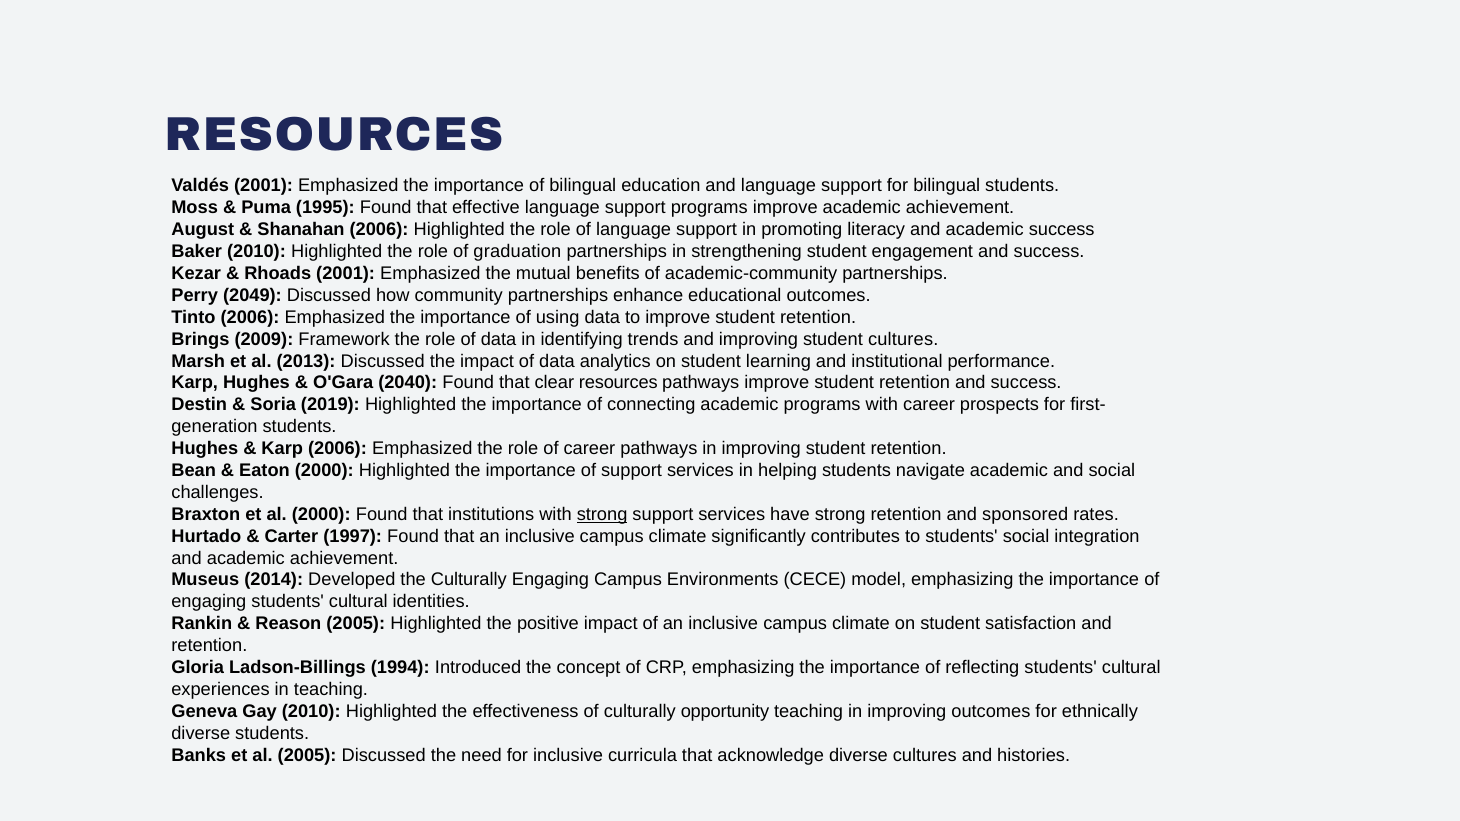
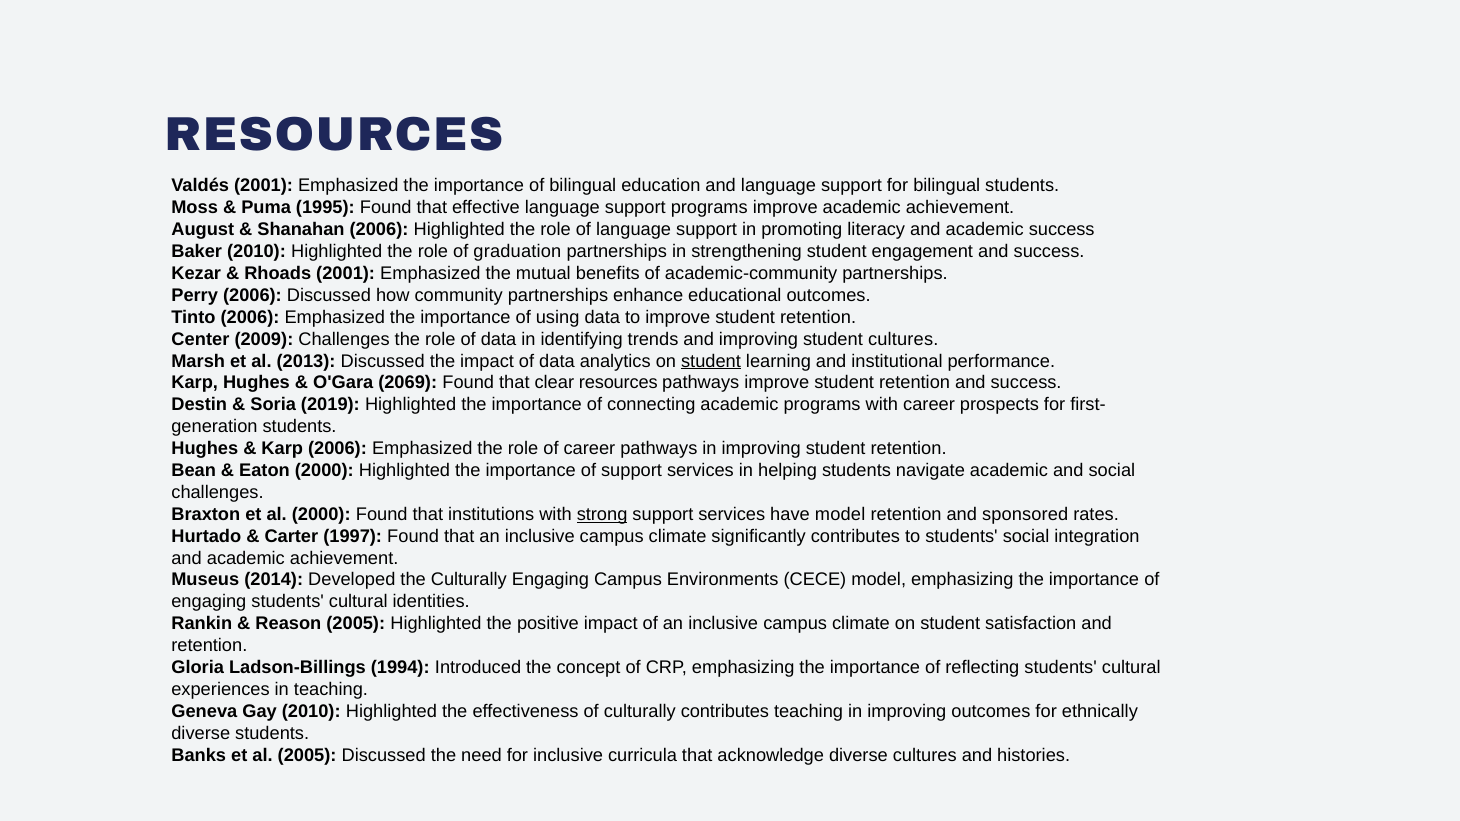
Perry 2049: 2049 -> 2006
Brings: Brings -> Center
2009 Framework: Framework -> Challenges
student at (711, 361) underline: none -> present
2040: 2040 -> 2069
have strong: strong -> model
culturally opportunity: opportunity -> contributes
